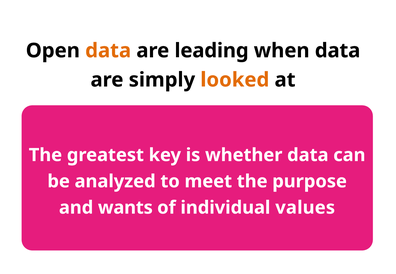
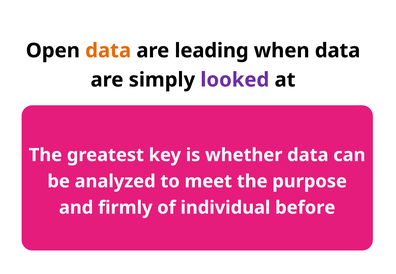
looked colour: orange -> purple
wants: wants -> firmly
values: values -> before
